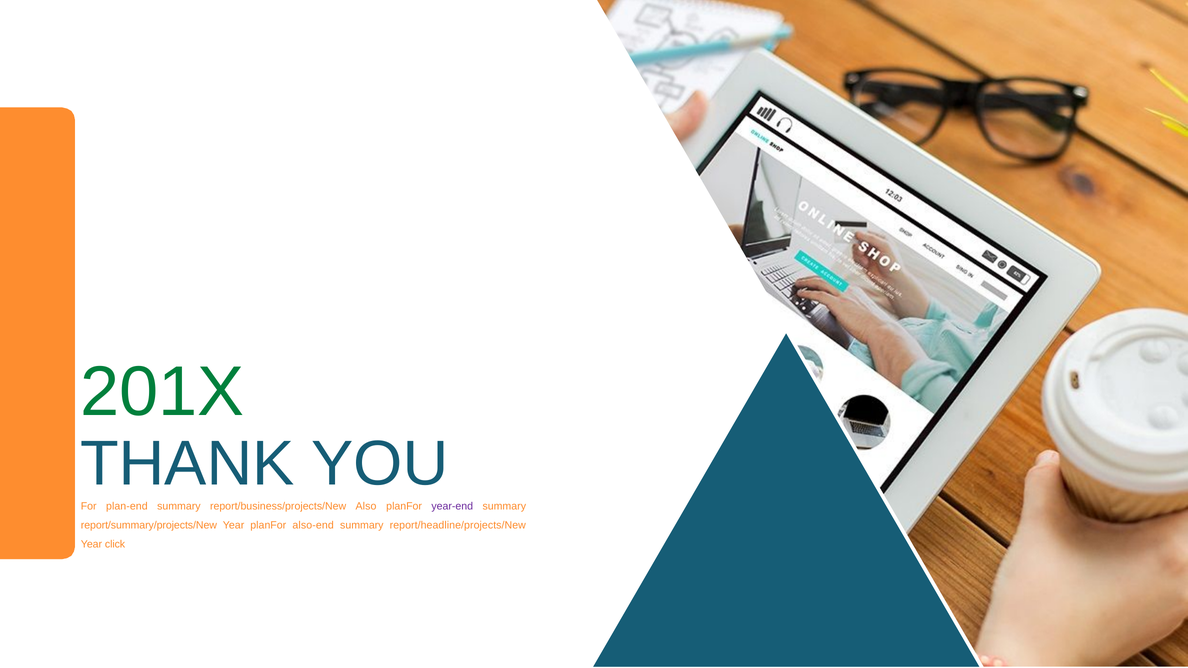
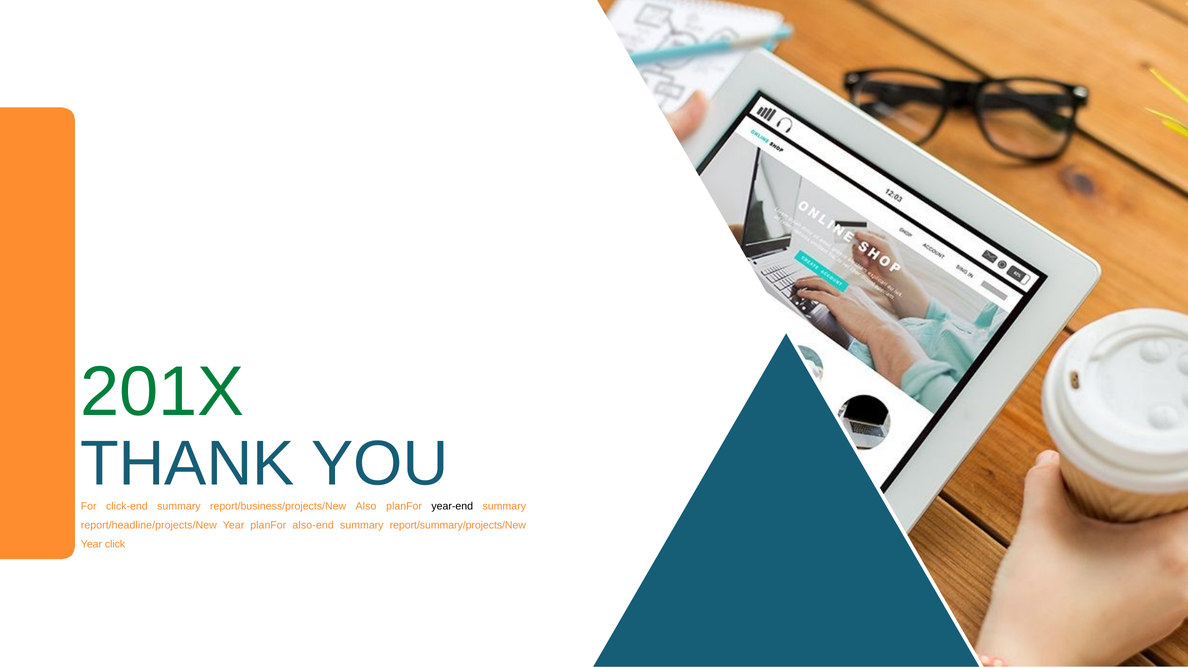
plan-end: plan-end -> click-end
year-end colour: purple -> black
report/summary/projects/New: report/summary/projects/New -> report/headline/projects/New
report/headline/projects/New: report/headline/projects/New -> report/summary/projects/New
